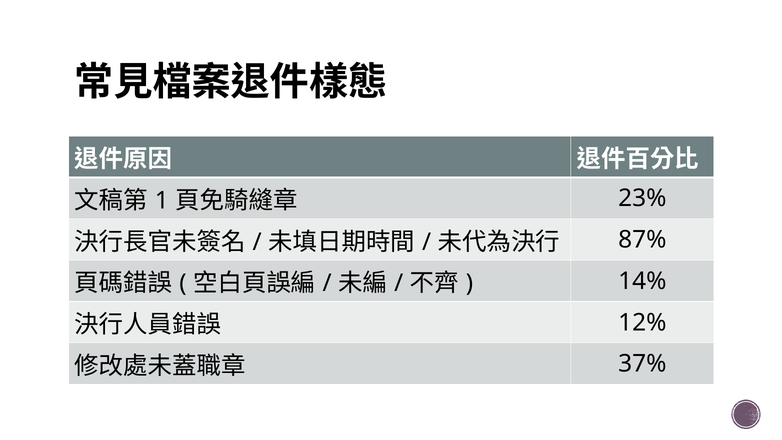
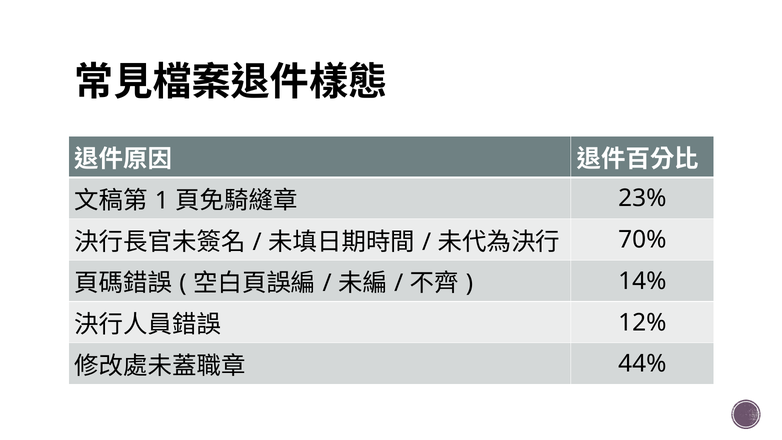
87%: 87% -> 70%
37%: 37% -> 44%
